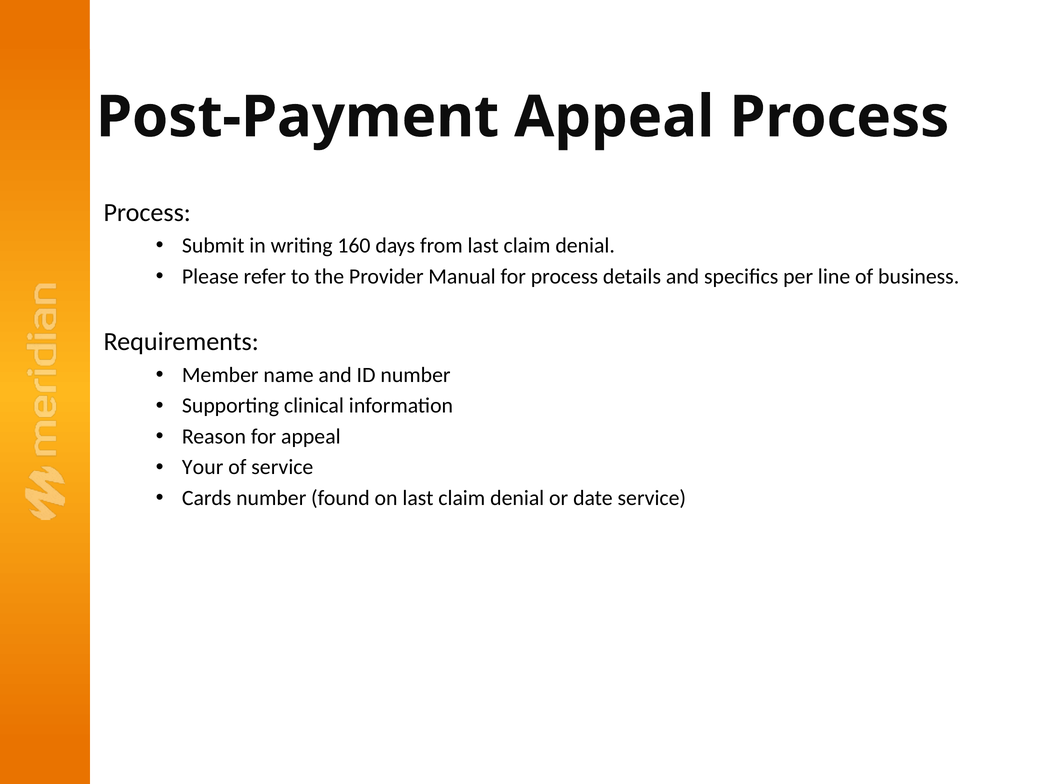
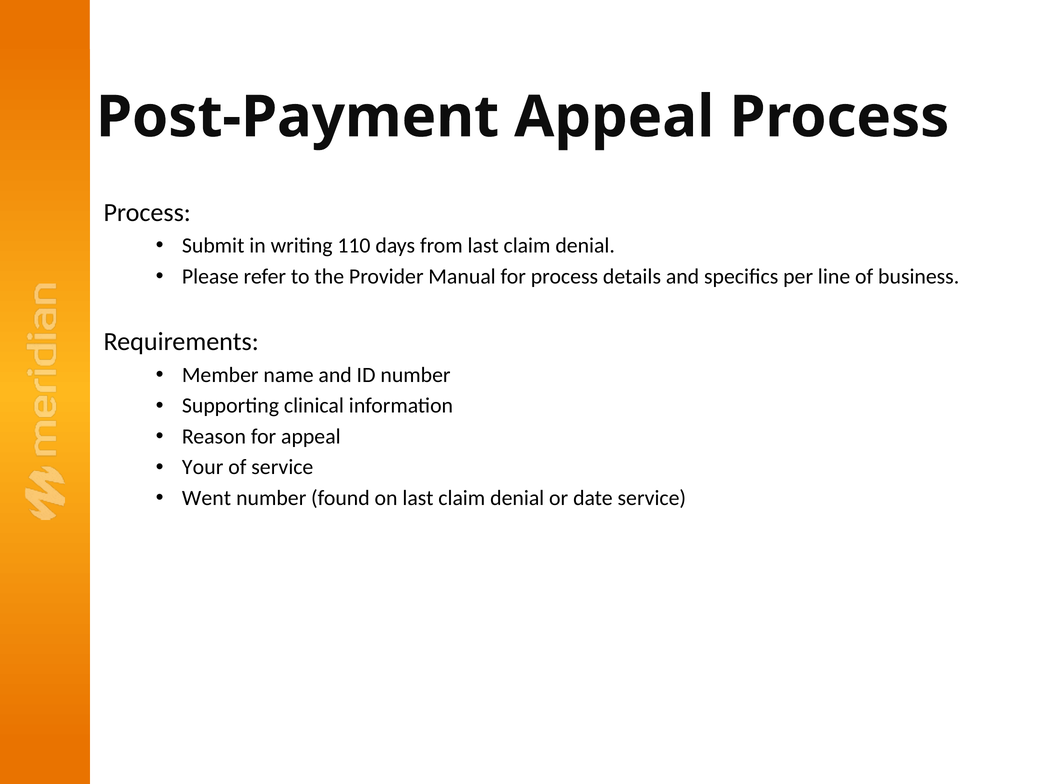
160: 160 -> 110
Cards: Cards -> Went
